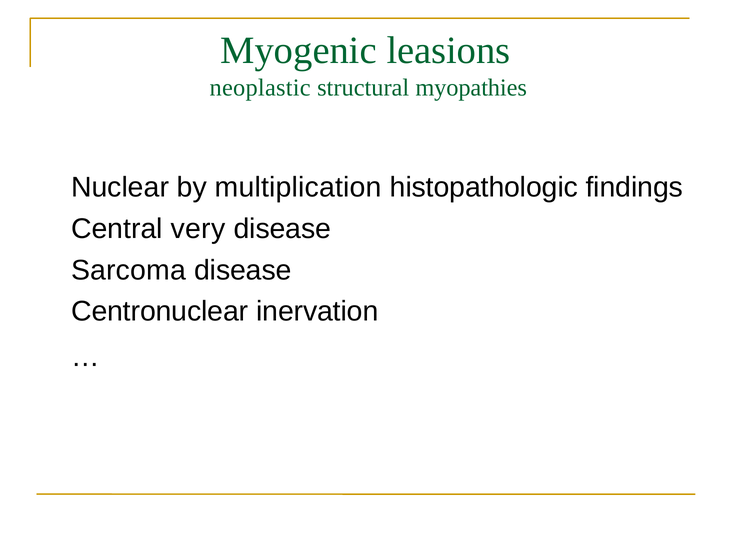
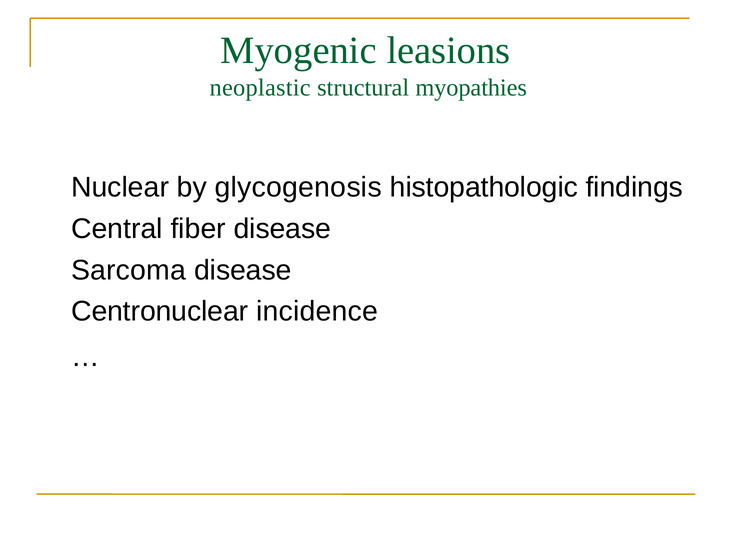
multiplication: multiplication -> glycogenosis
very: very -> fiber
inervation: inervation -> incidence
